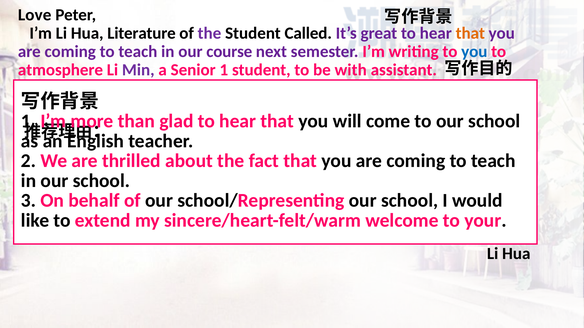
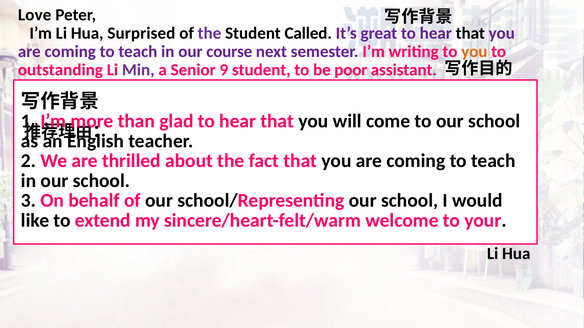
Literature: Literature -> Surprised
that at (470, 33) colour: orange -> black
you at (474, 52) colour: blue -> orange
atmosphere at (60, 70): atmosphere -> outstanding
Senior 1: 1 -> 9
be with: with -> poor
